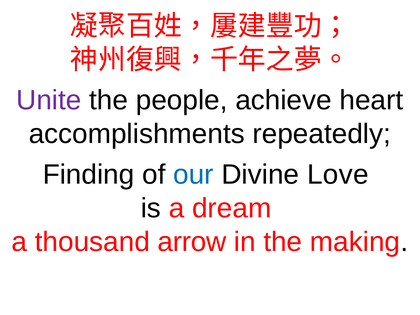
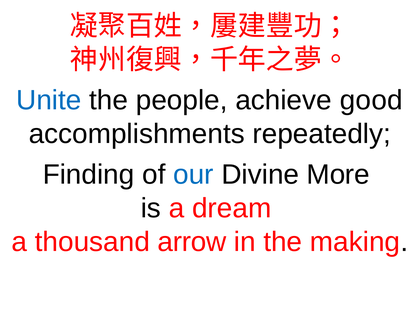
Unite colour: purple -> blue
heart: heart -> good
Love: Love -> More
